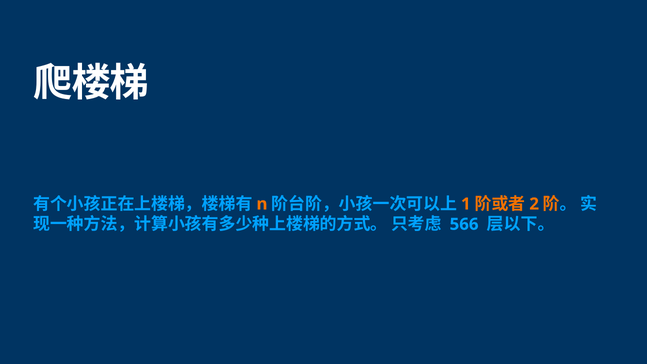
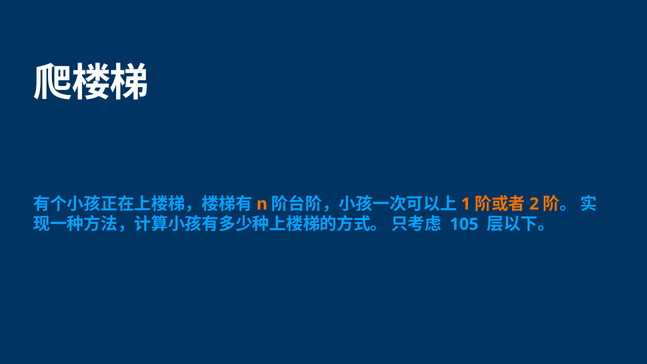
566: 566 -> 105
